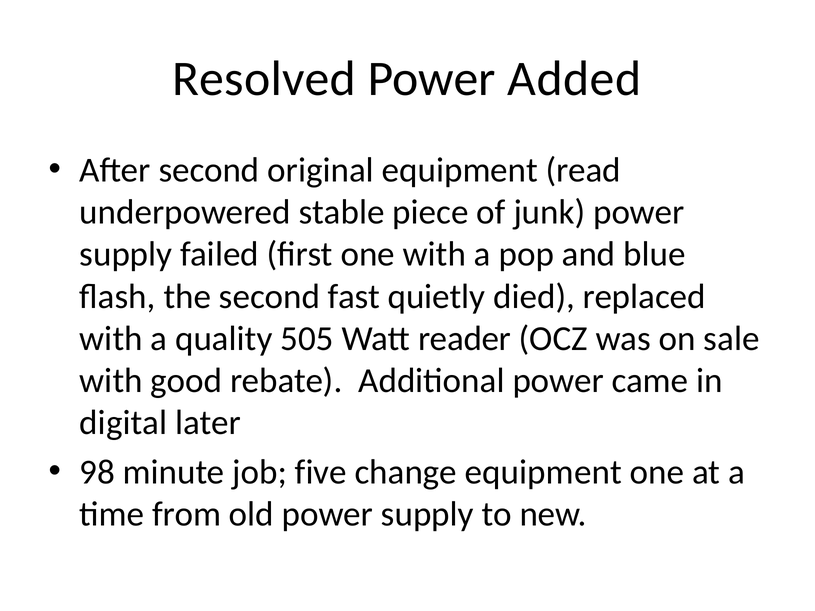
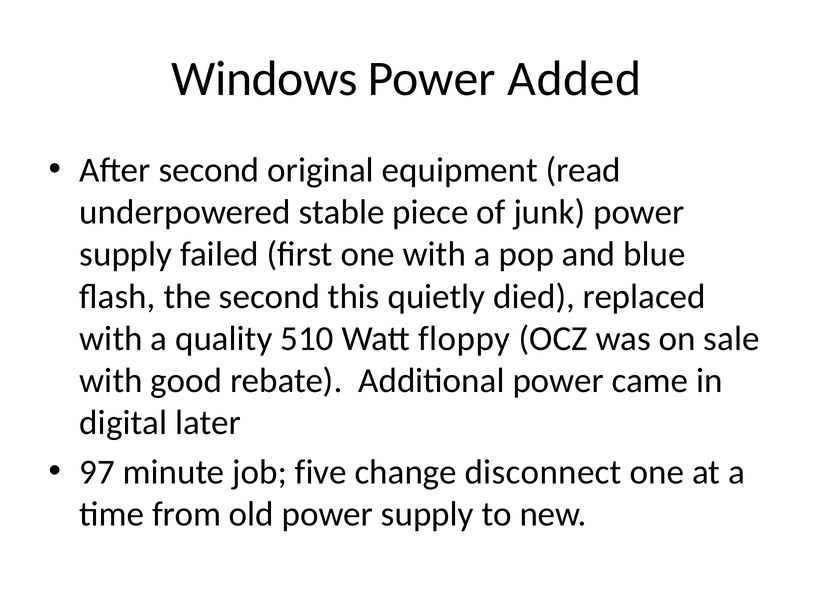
Resolved: Resolved -> Windows
fast: fast -> this
505: 505 -> 510
reader: reader -> floppy
98: 98 -> 97
change equipment: equipment -> disconnect
